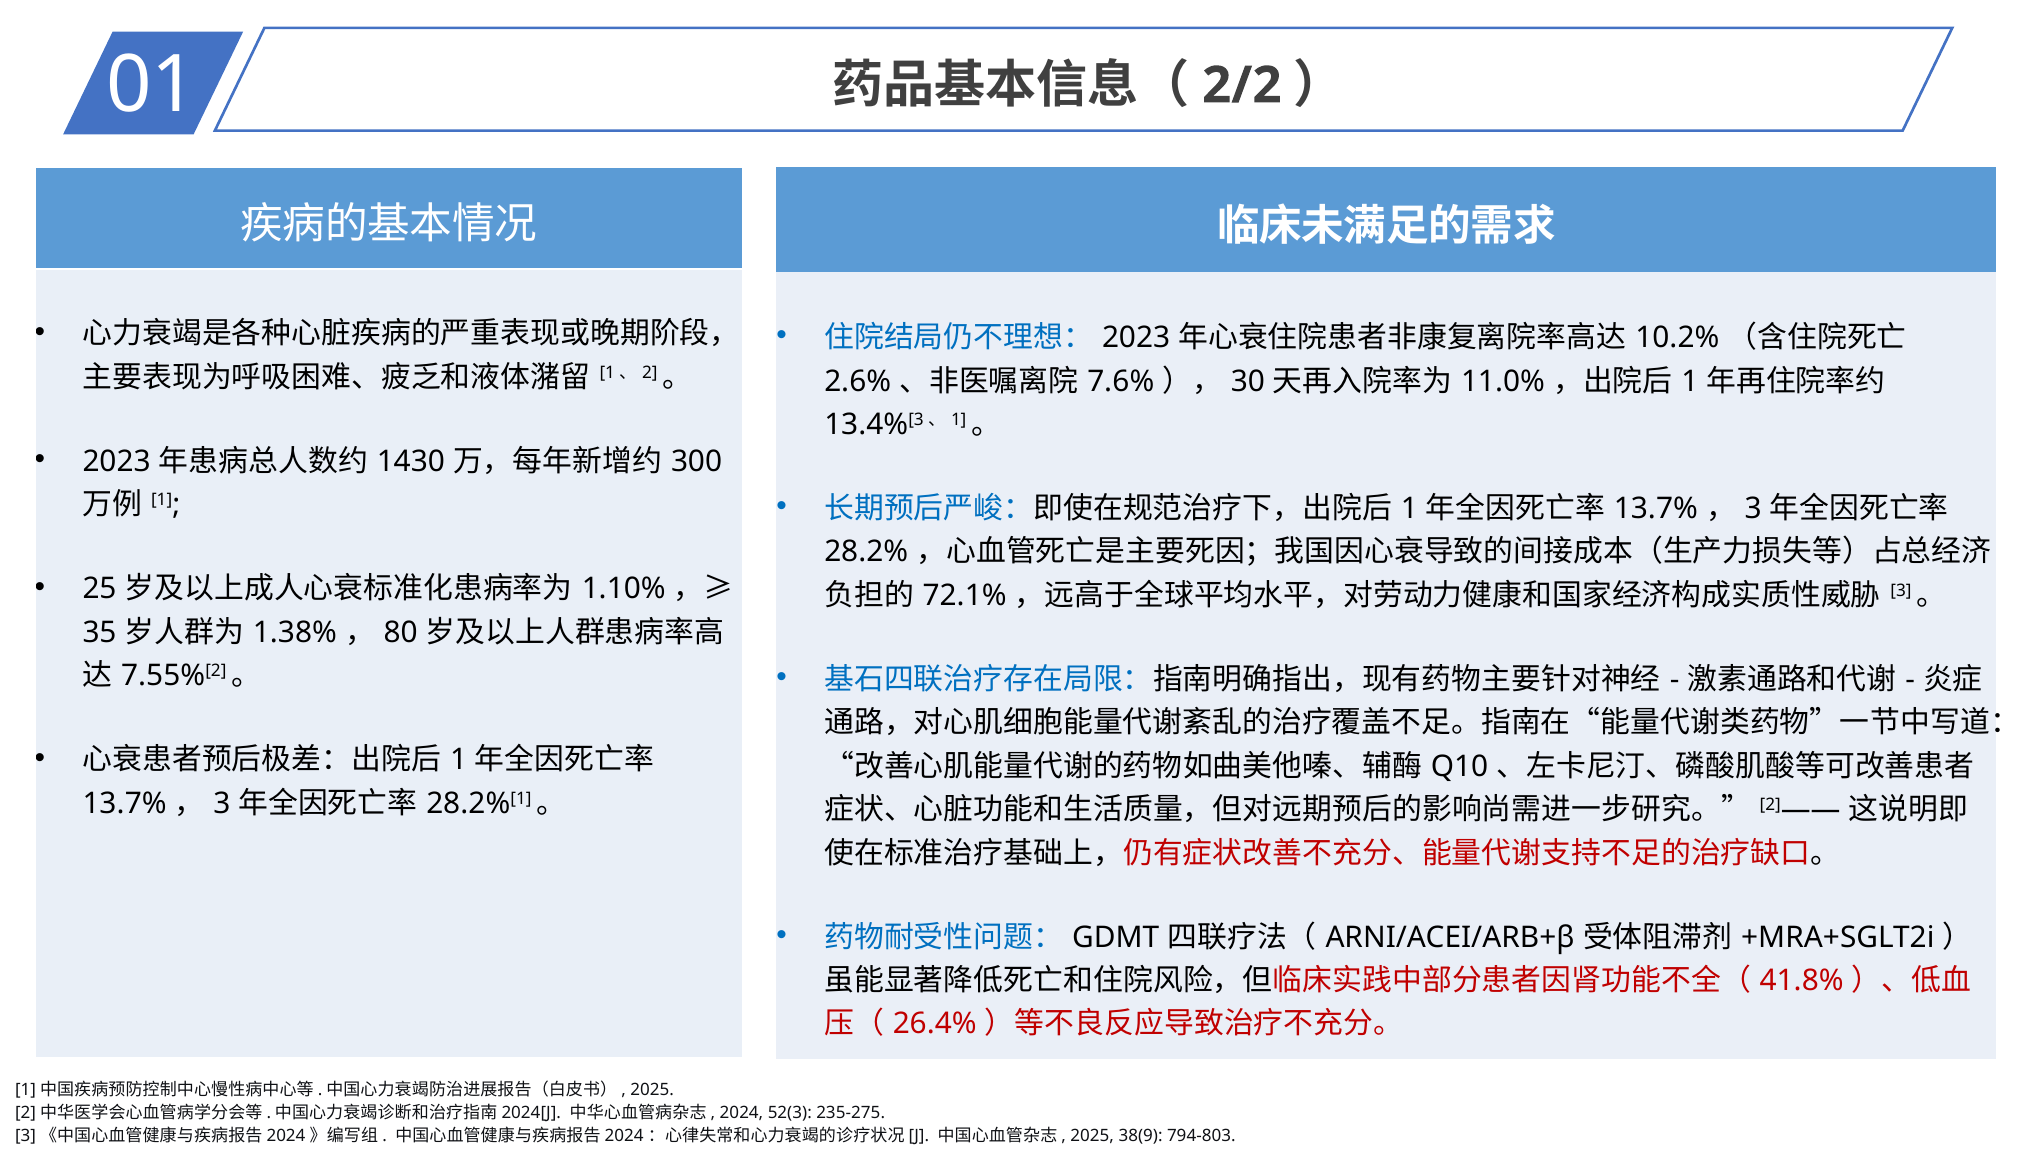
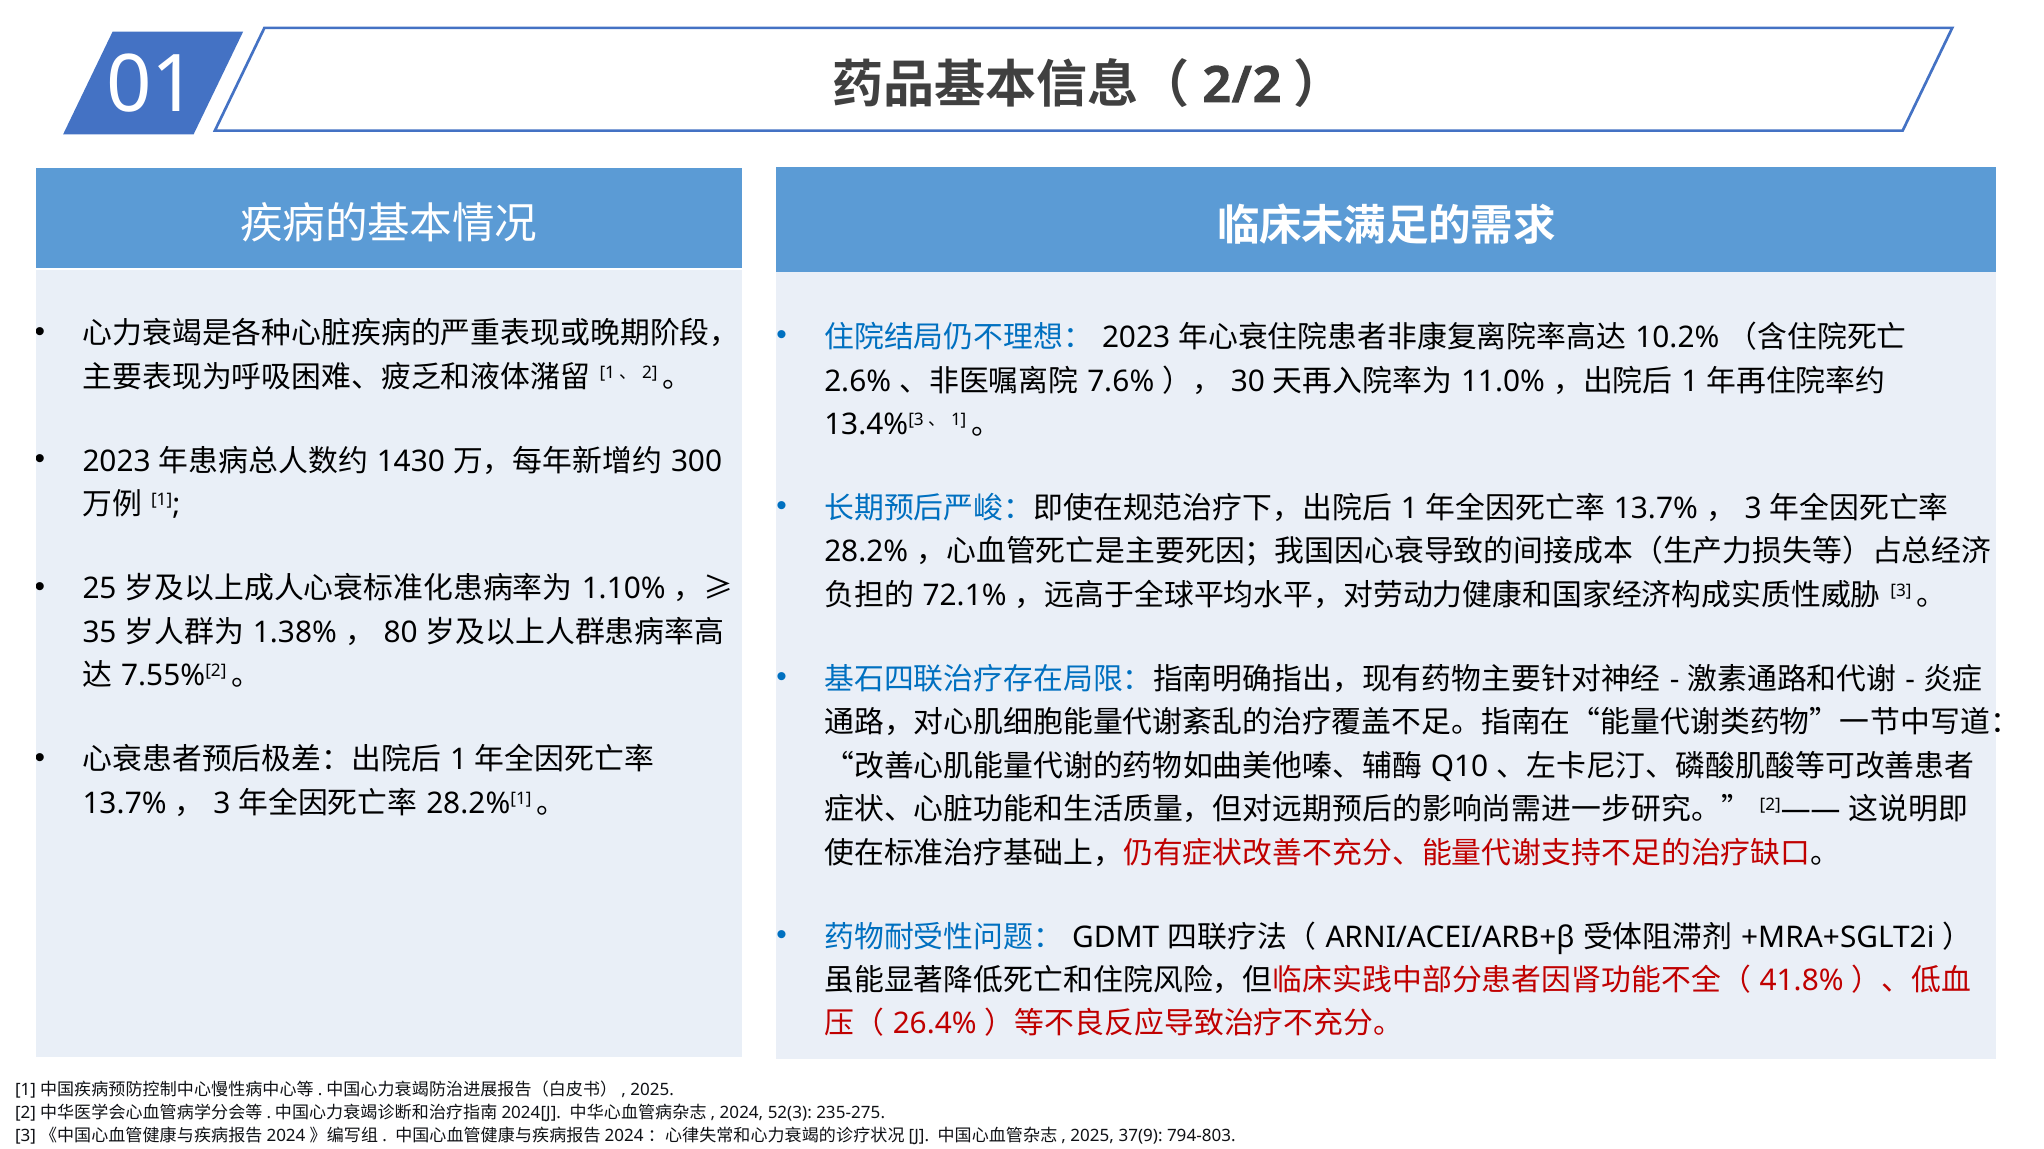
38(9: 38(9 -> 37(9
